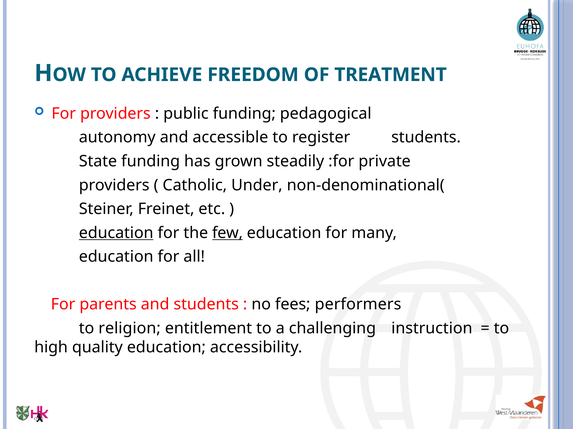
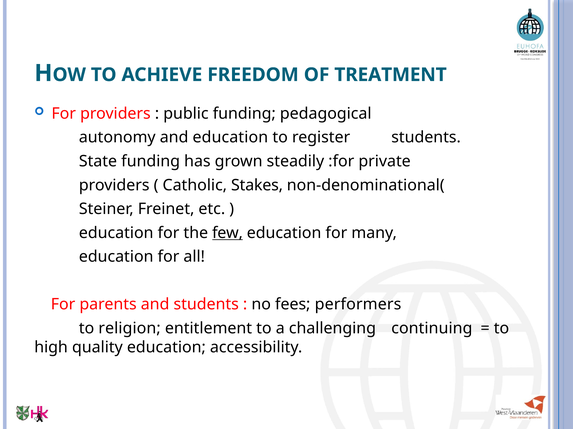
and accessible: accessible -> education
Under: Under -> Stakes
education at (116, 233) underline: present -> none
instruction: instruction -> continuing
